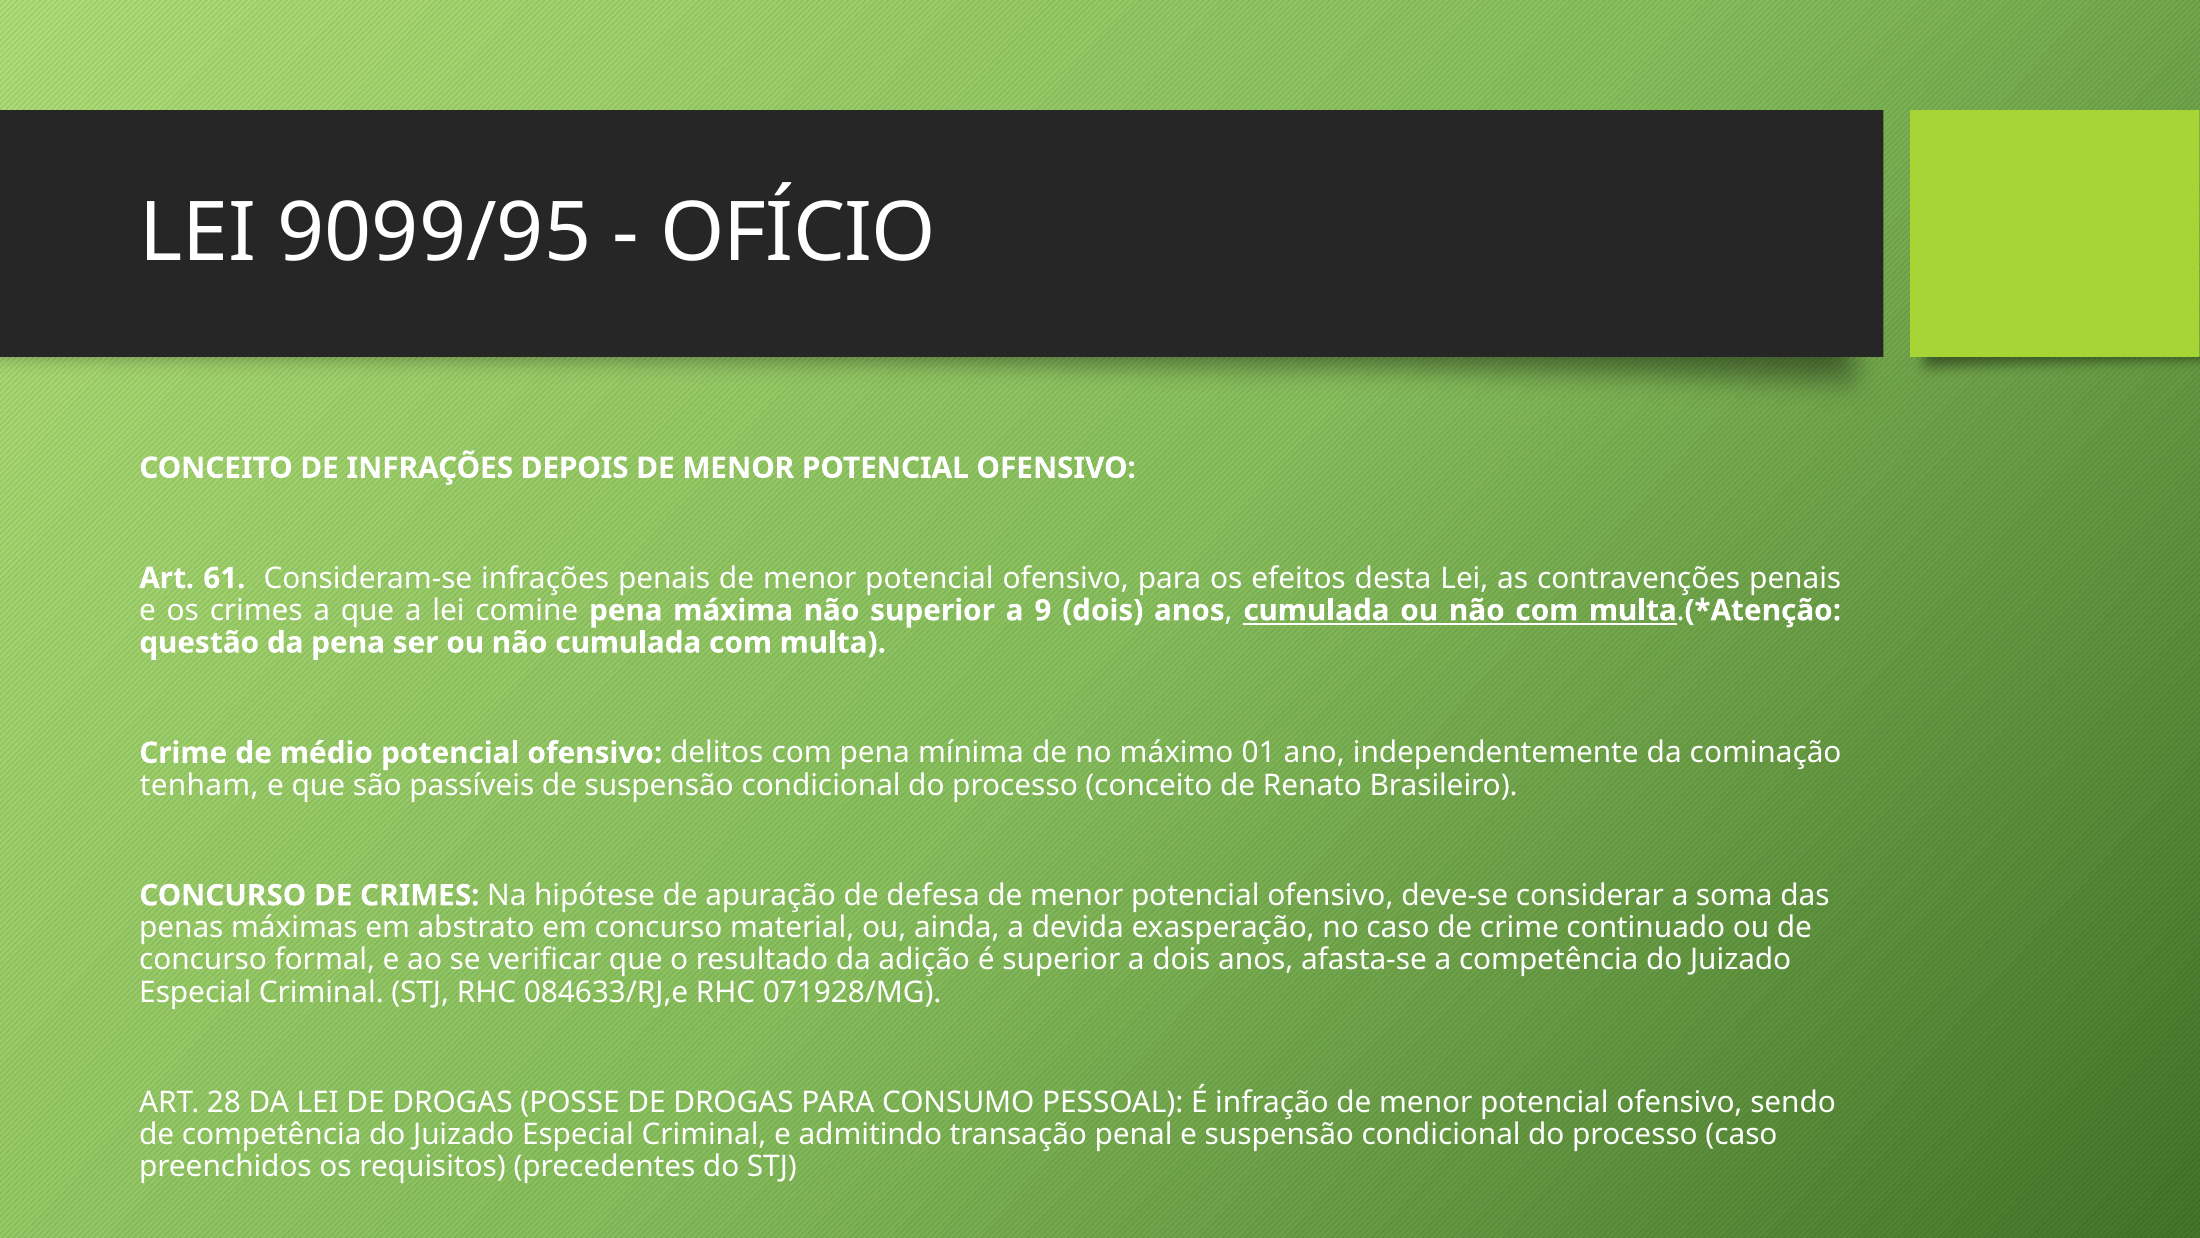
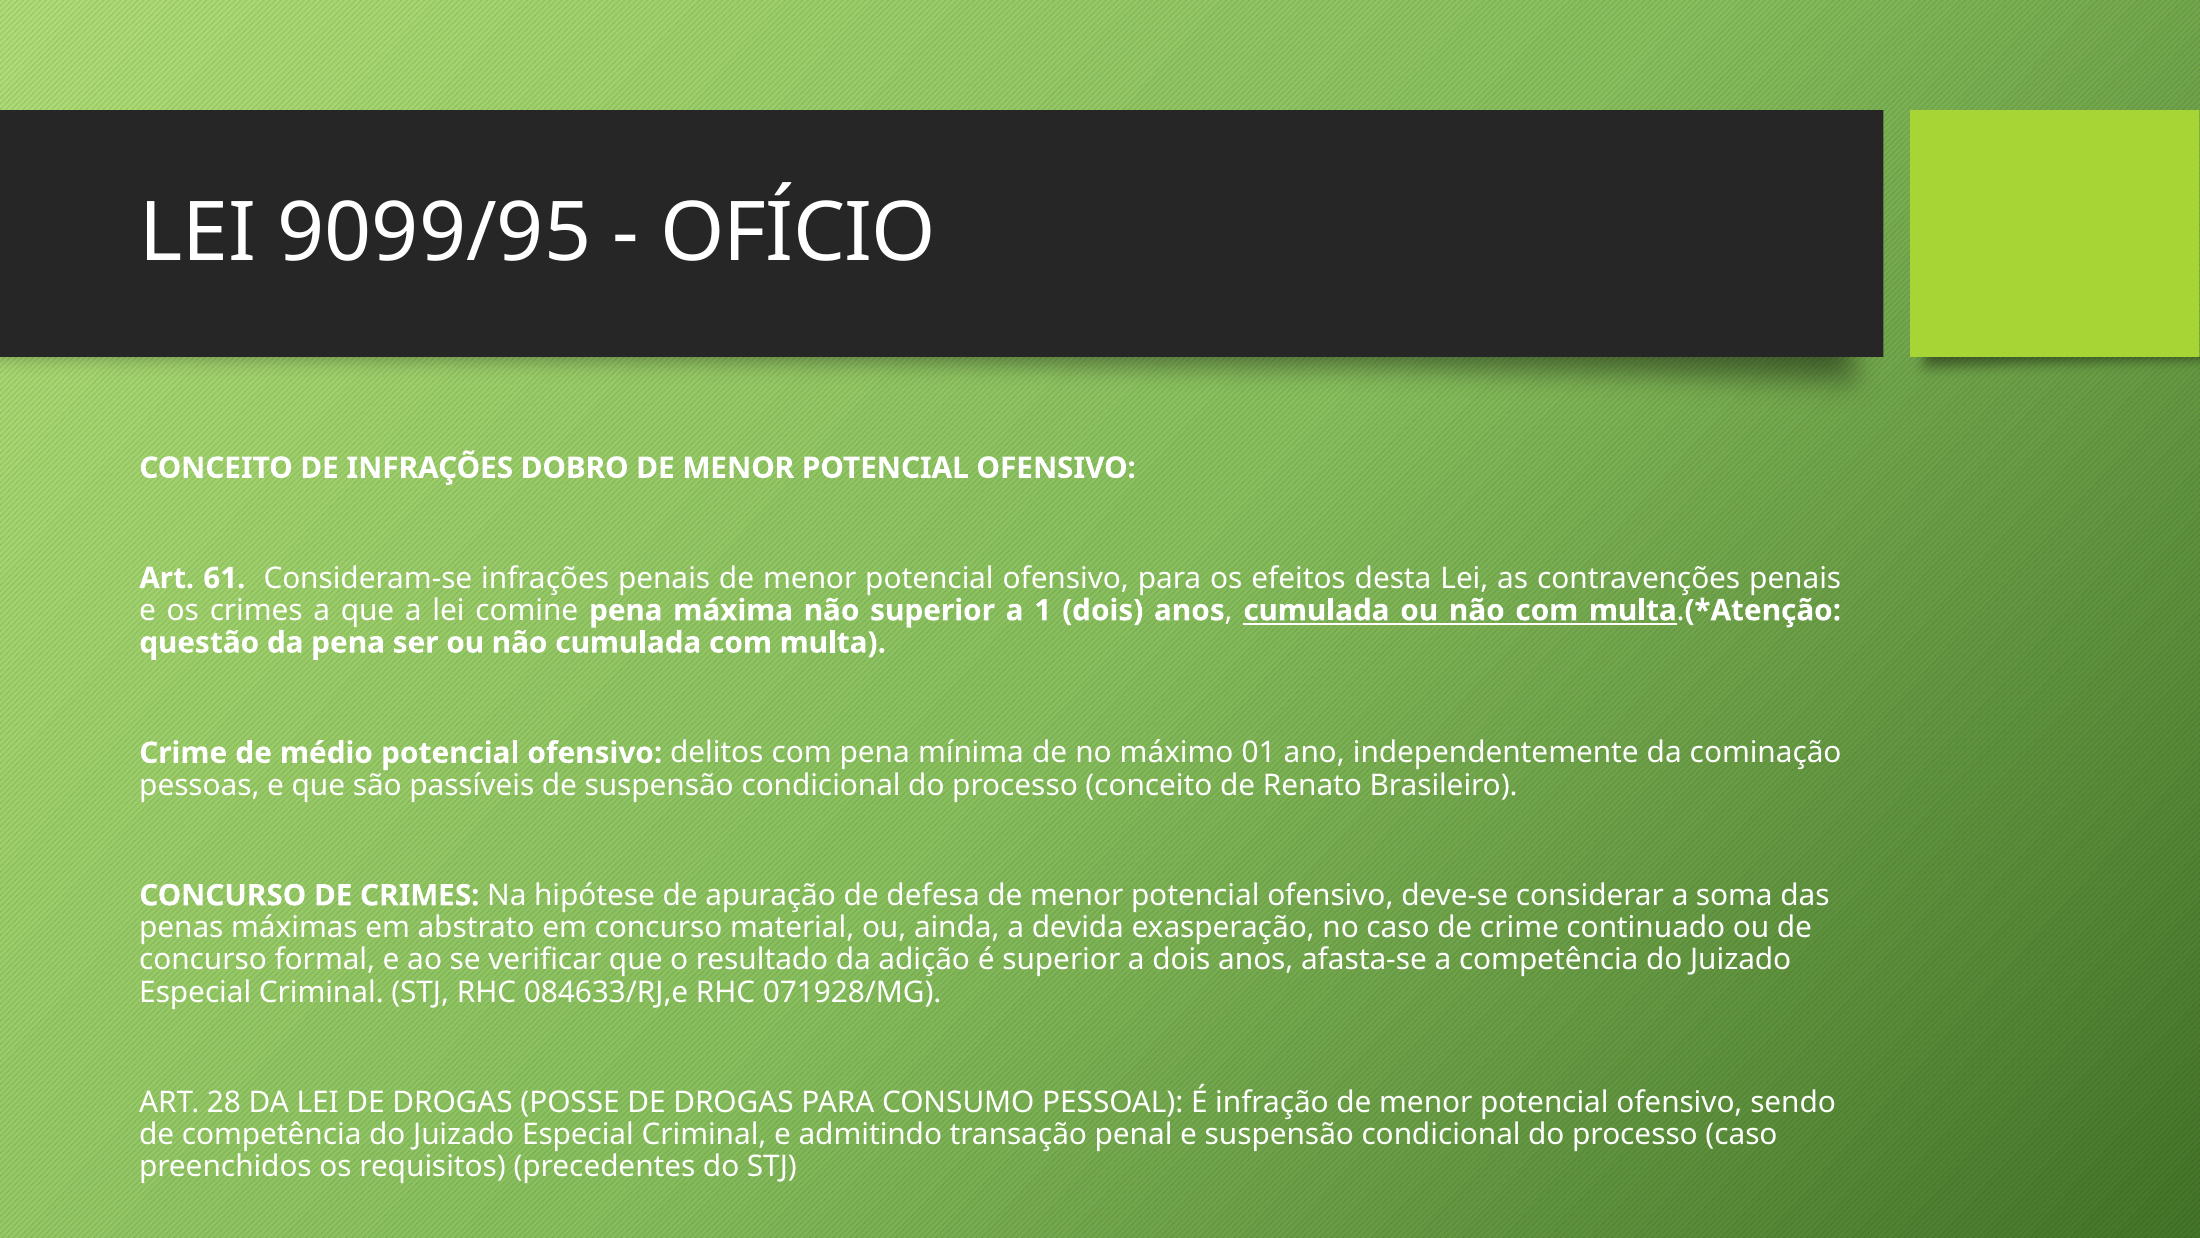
DEPOIS: DEPOIS -> DOBRO
9: 9 -> 1
tenham: tenham -> pessoas
